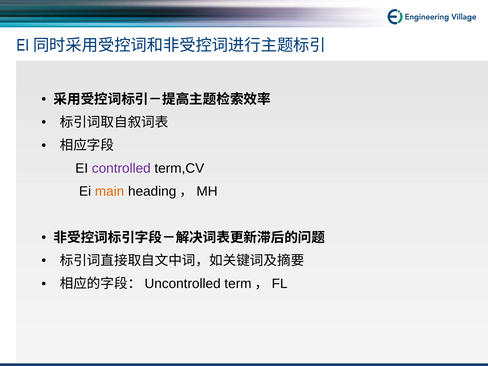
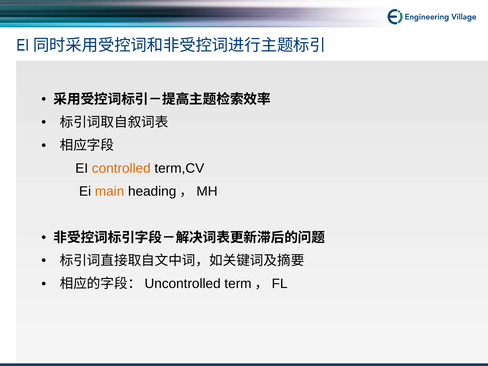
controlled colour: purple -> orange
